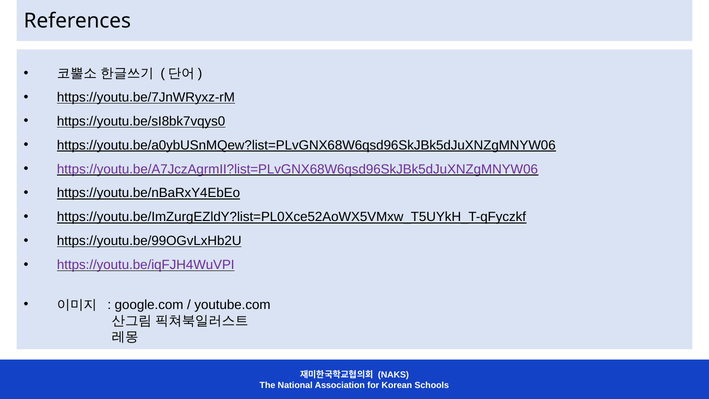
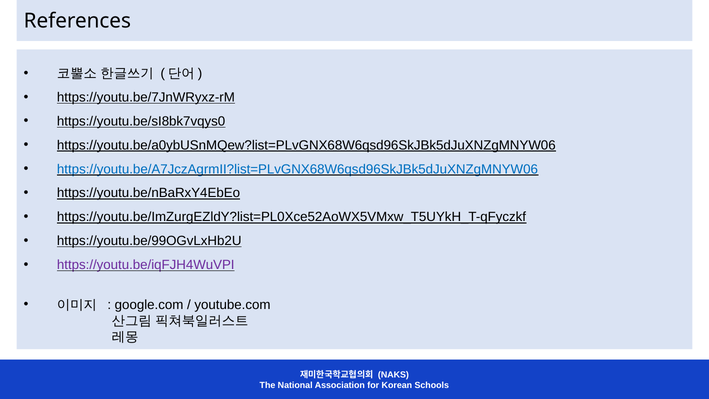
https://youtu.be/A7JczAgrmII?list=PLvGNX68W6qsd96SkJBk5dJuXNZgMNYW06 colour: purple -> blue
